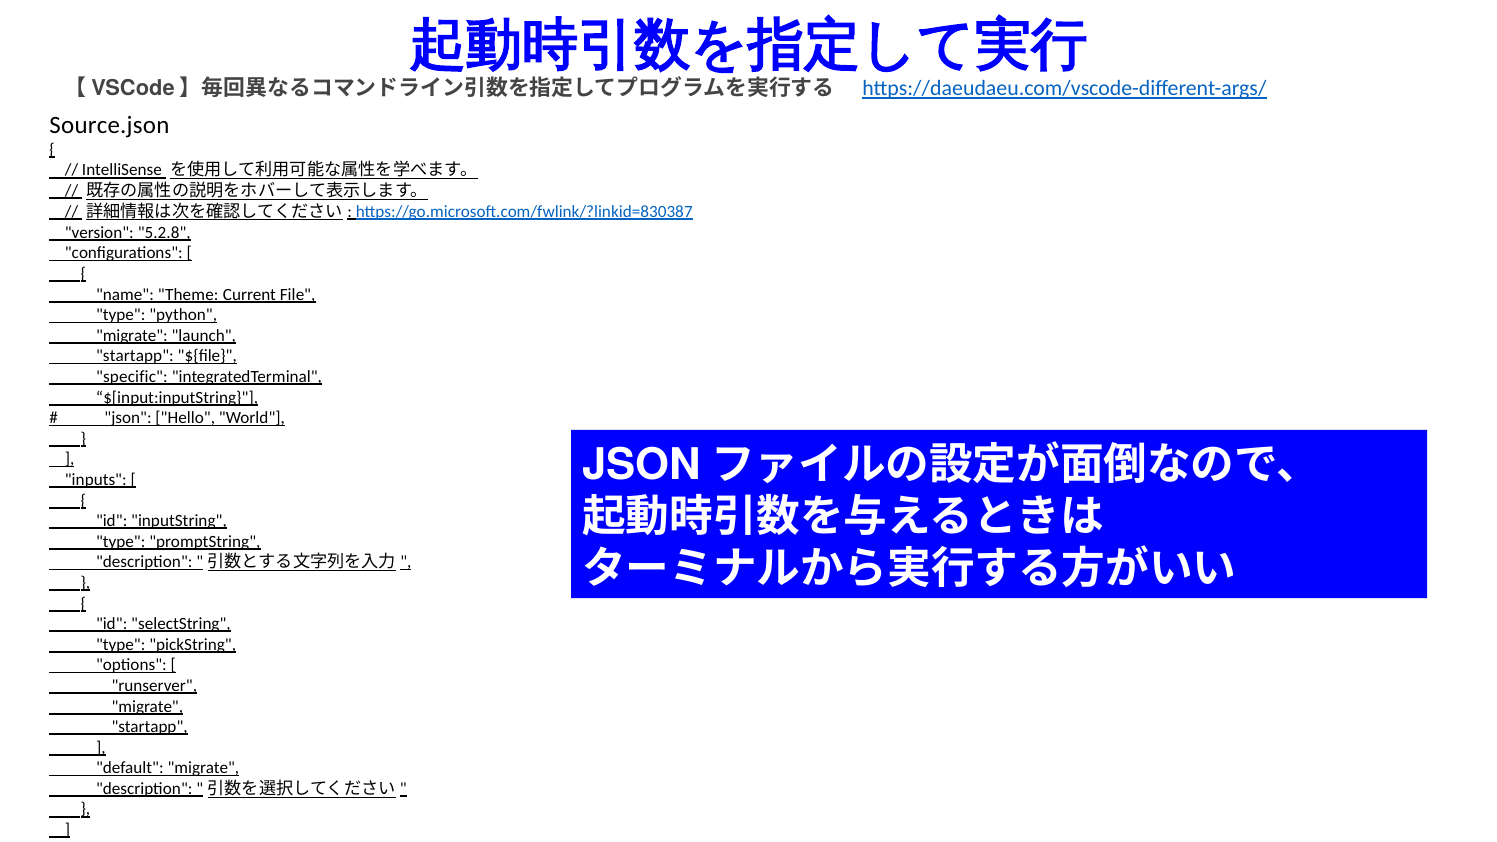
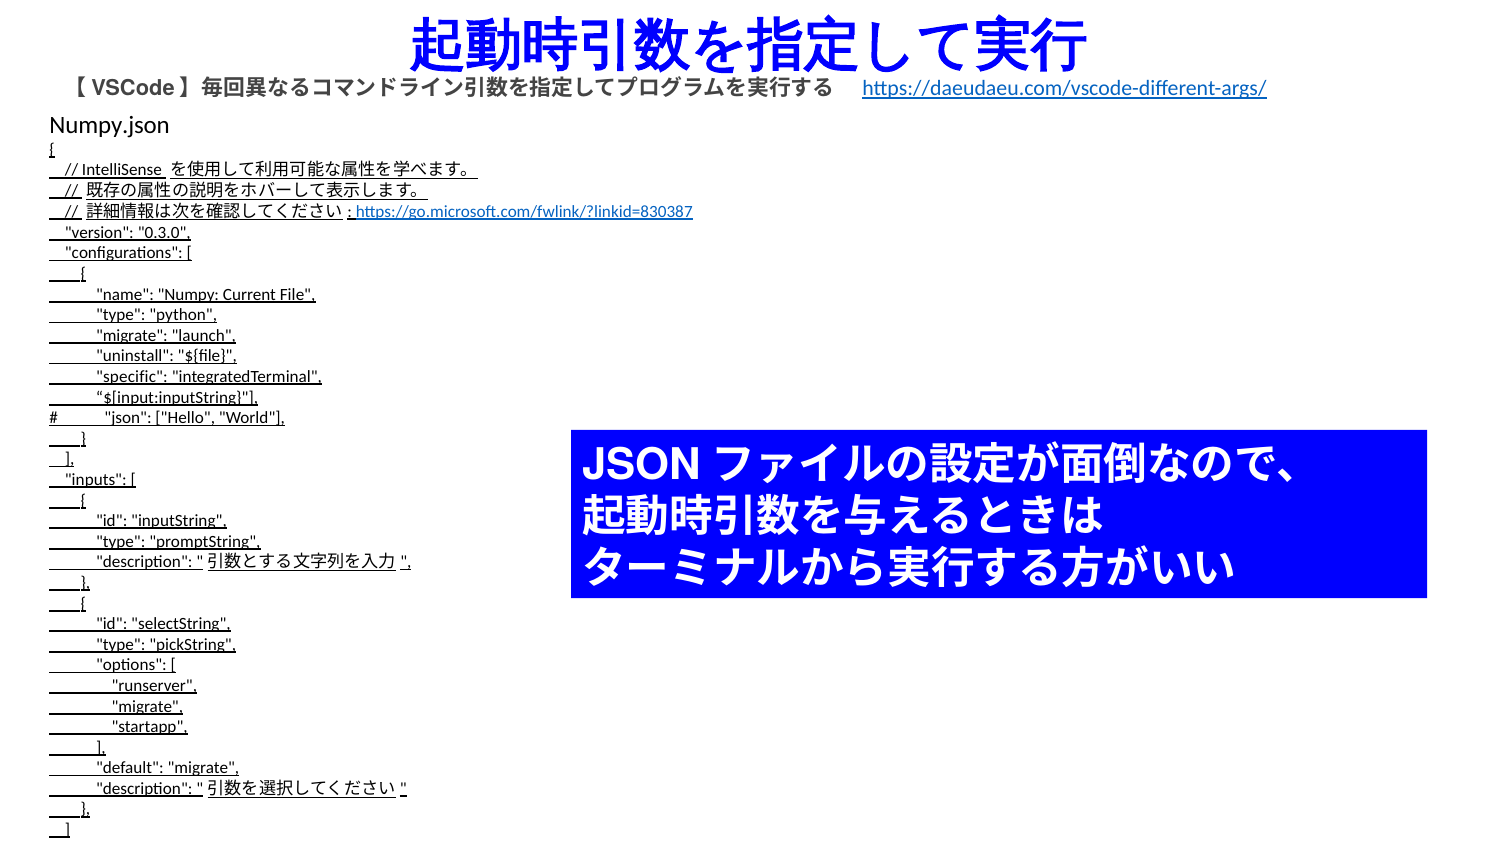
Source.json: Source.json -> Numpy.json
5.2.8: 5.2.8 -> 0.3.0
Theme: Theme -> Numpy
startapp at (135, 356): startapp -> uninstall
